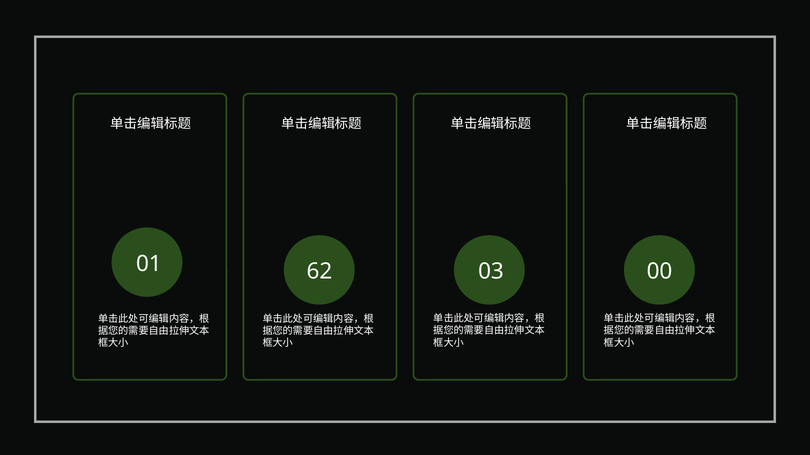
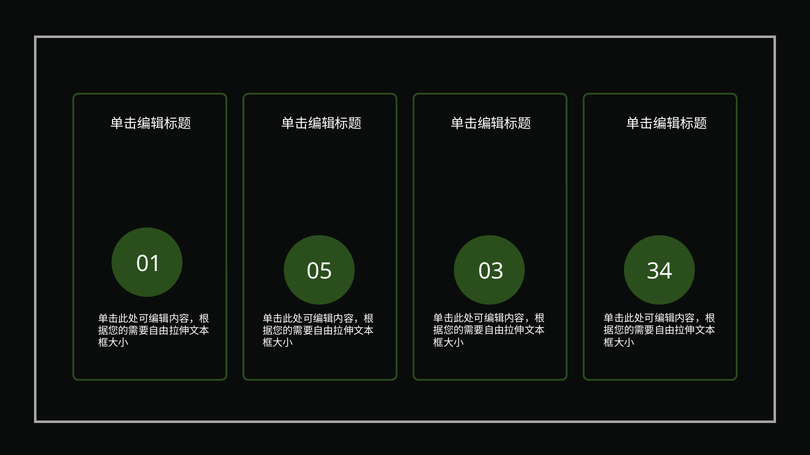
62: 62 -> 05
00: 00 -> 34
